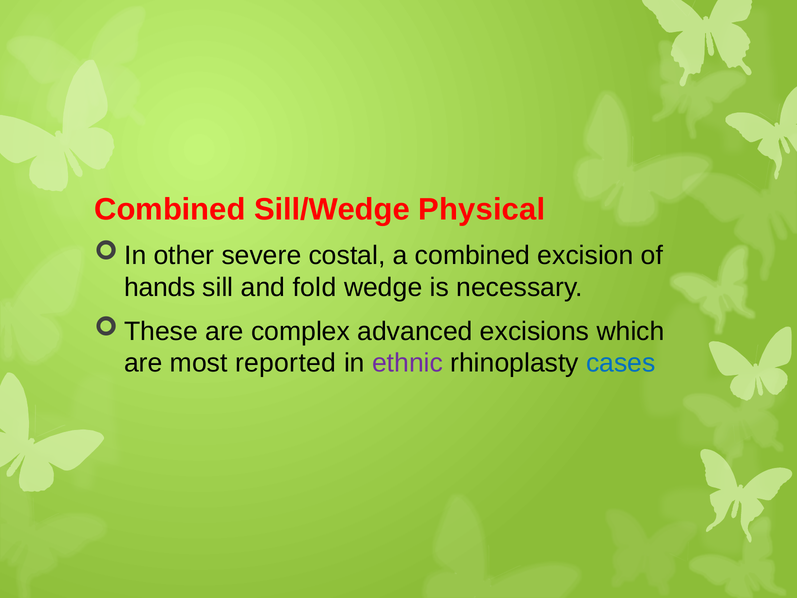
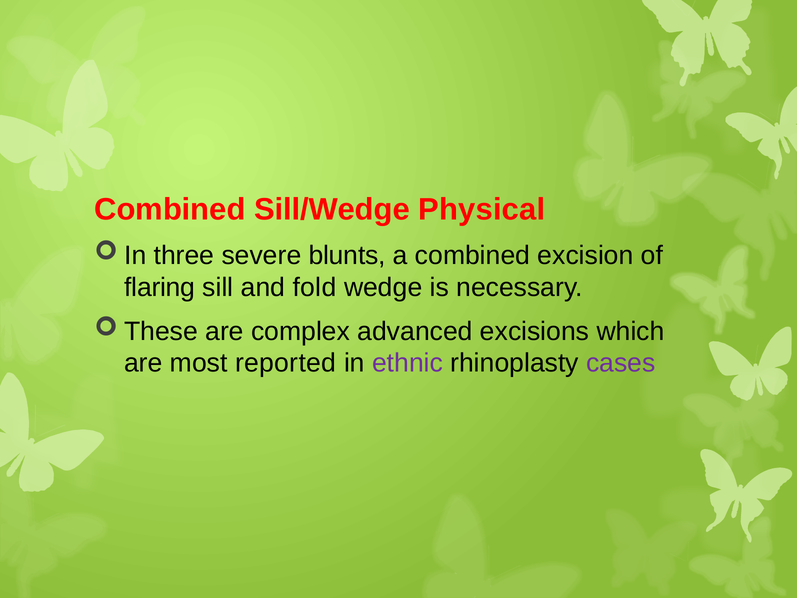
other: other -> three
costal: costal -> blunts
hands: hands -> flaring
cases colour: blue -> purple
